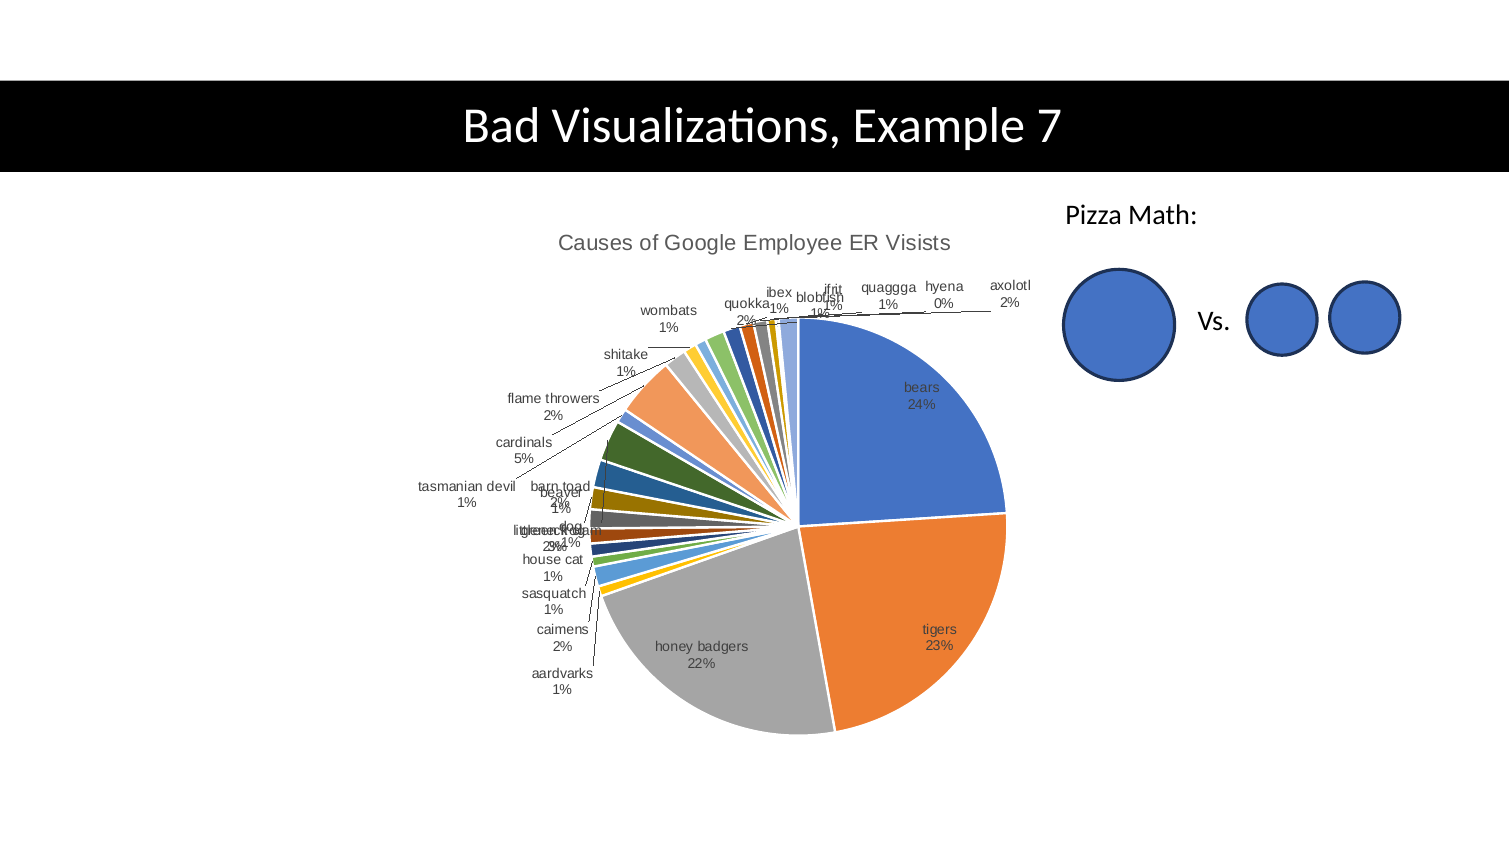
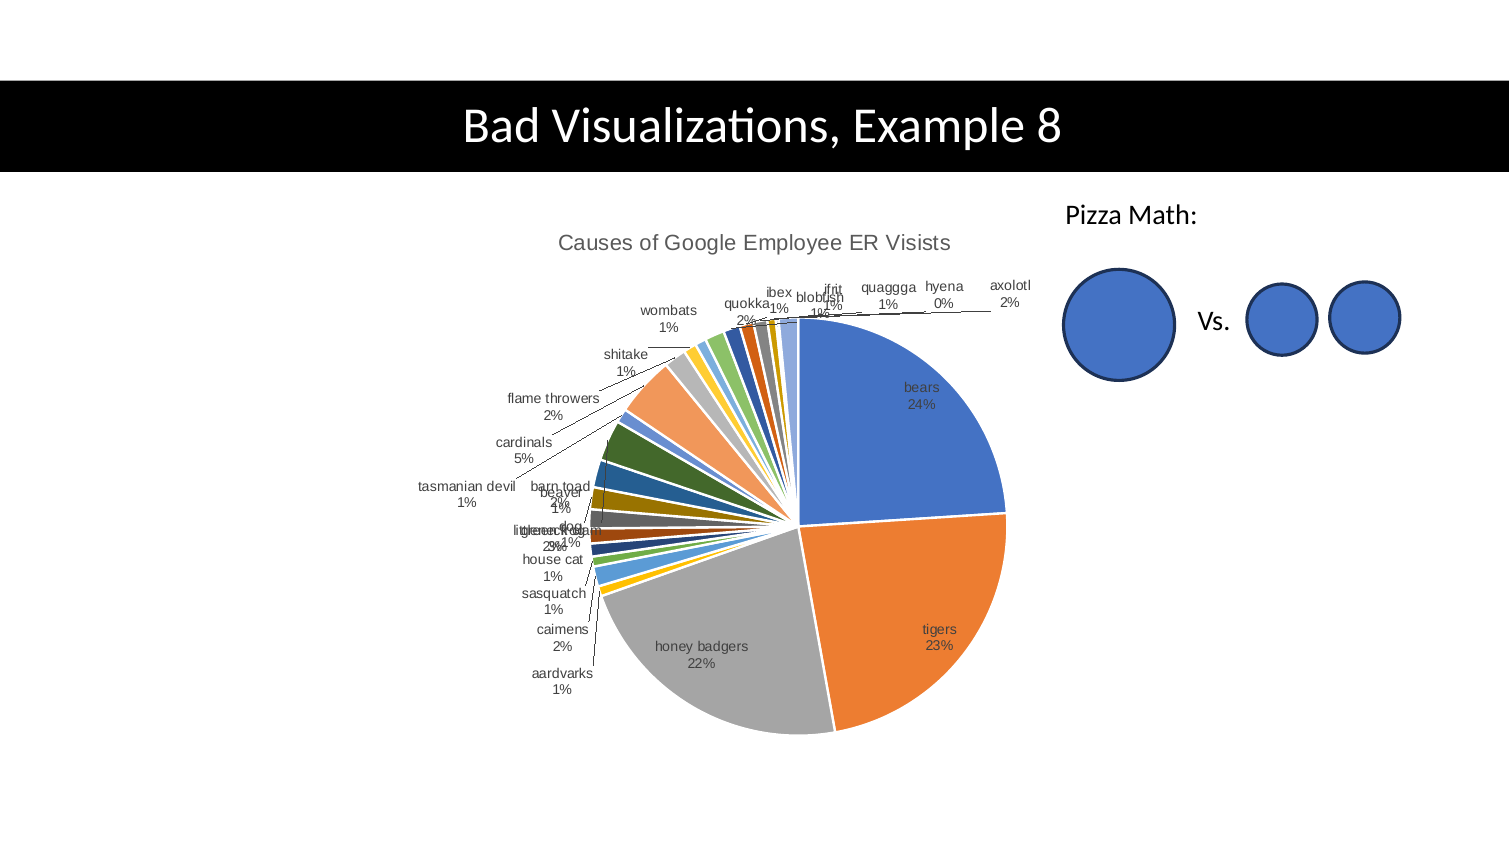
7: 7 -> 8
